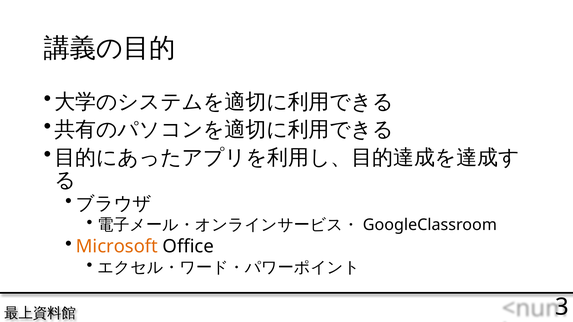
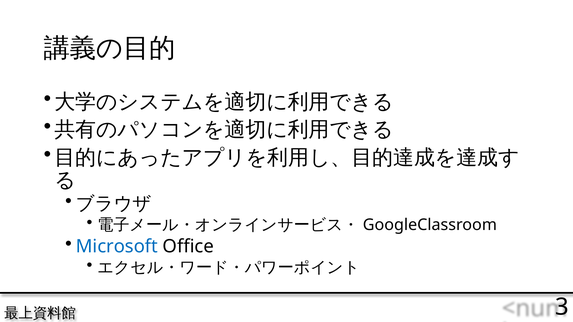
Microsoft colour: orange -> blue
